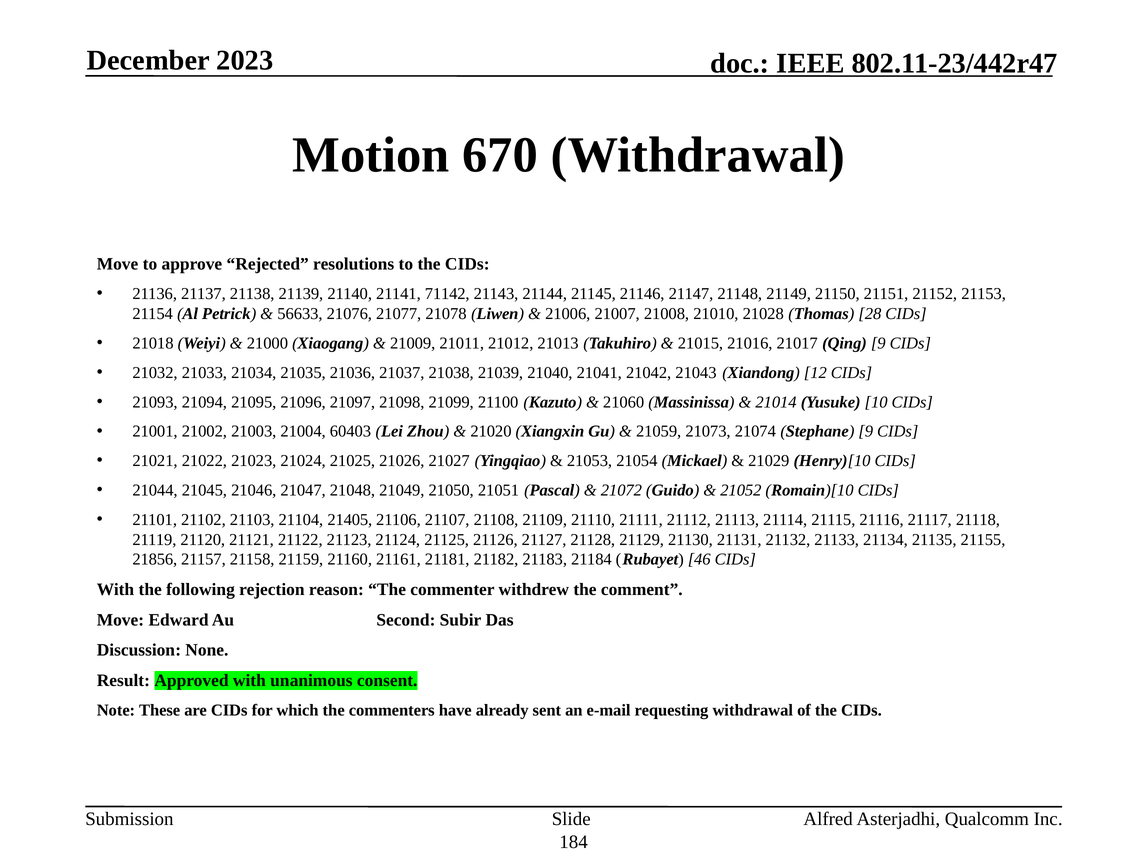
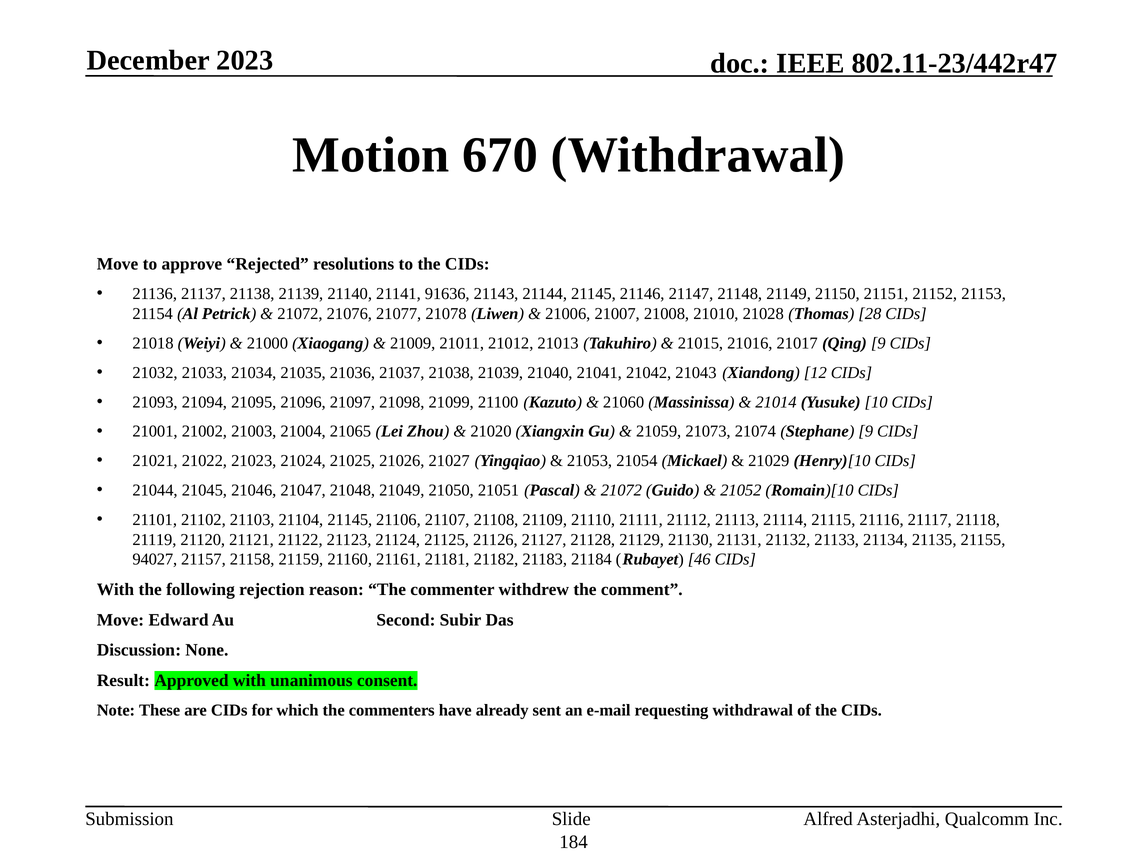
71142: 71142 -> 91636
56633 at (300, 314): 56633 -> 21072
60403: 60403 -> 21065
21104 21405: 21405 -> 21145
21856: 21856 -> 94027
